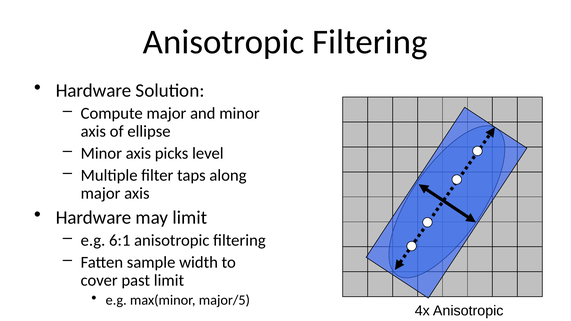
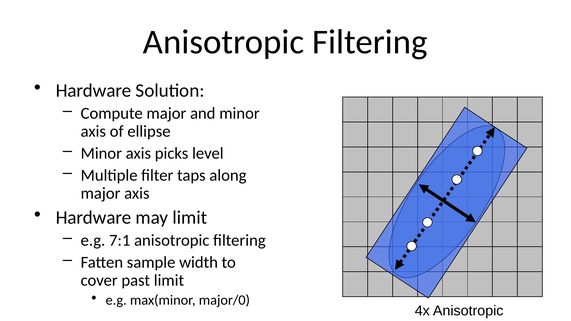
6:1: 6:1 -> 7:1
major/5: major/5 -> major/0
